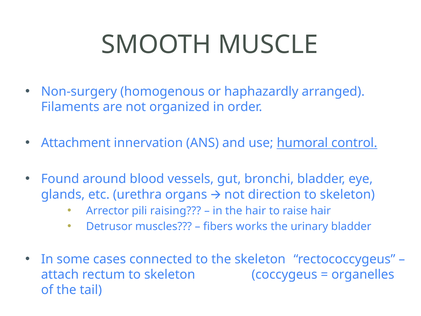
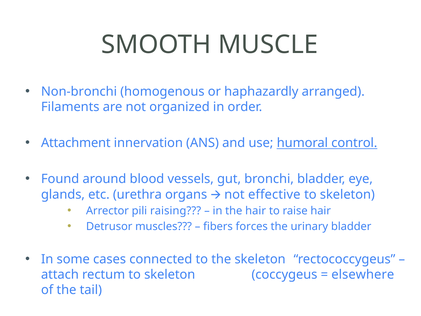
Non-surgery: Non-surgery -> Non-bronchi
direction: direction -> effective
works: works -> forces
organelles: organelles -> elsewhere
